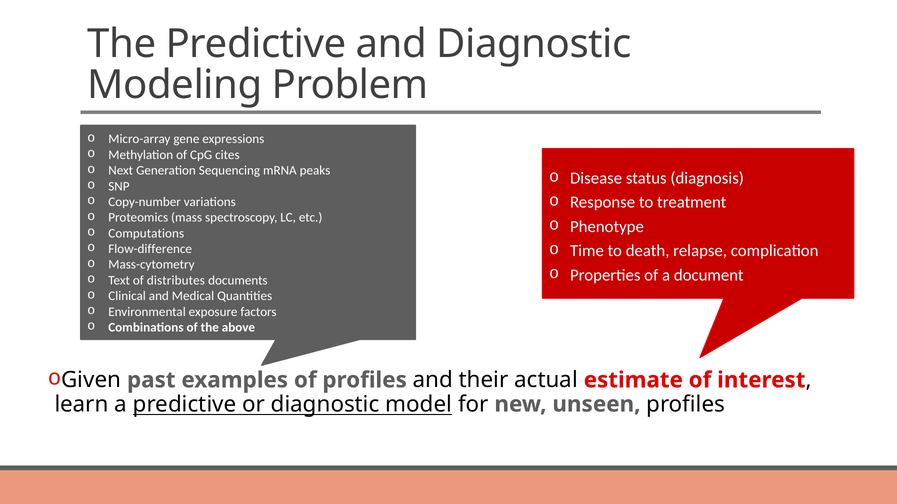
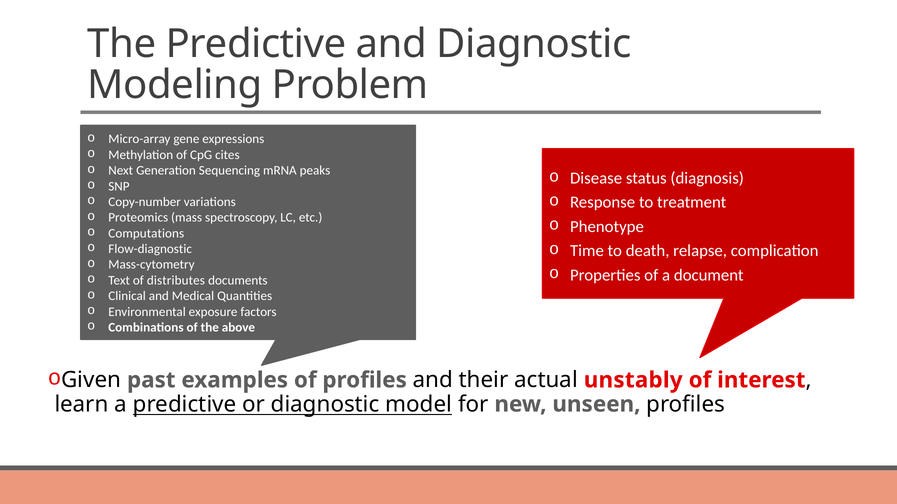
Flow-difference: Flow-difference -> Flow-diagnostic
estimate: estimate -> unstably
